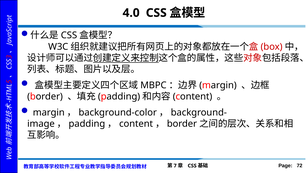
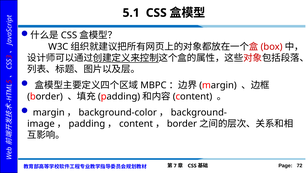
4.0: 4.0 -> 5.1
